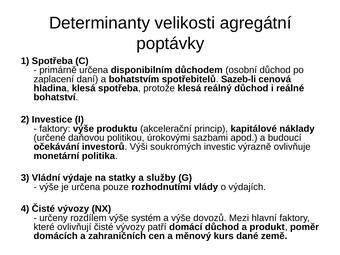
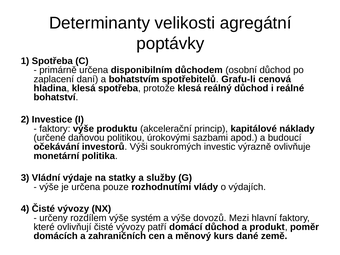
Sazeb-li: Sazeb-li -> Grafu-li
